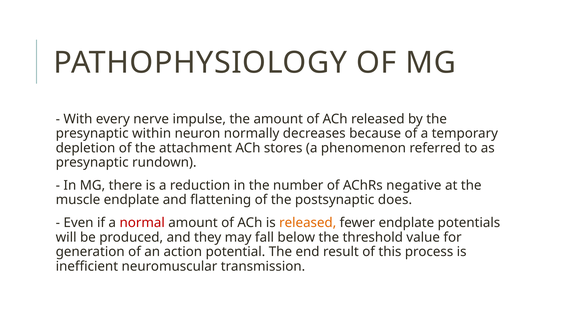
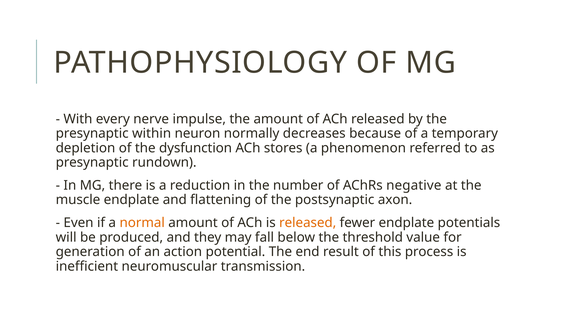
attachment: attachment -> dysfunction
does: does -> axon
normal colour: red -> orange
